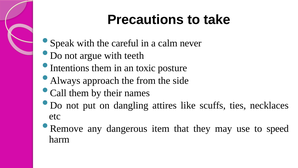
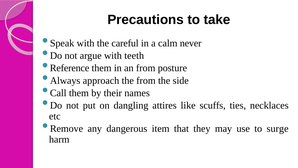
Intentions: Intentions -> Reference
an toxic: toxic -> from
speed: speed -> surge
